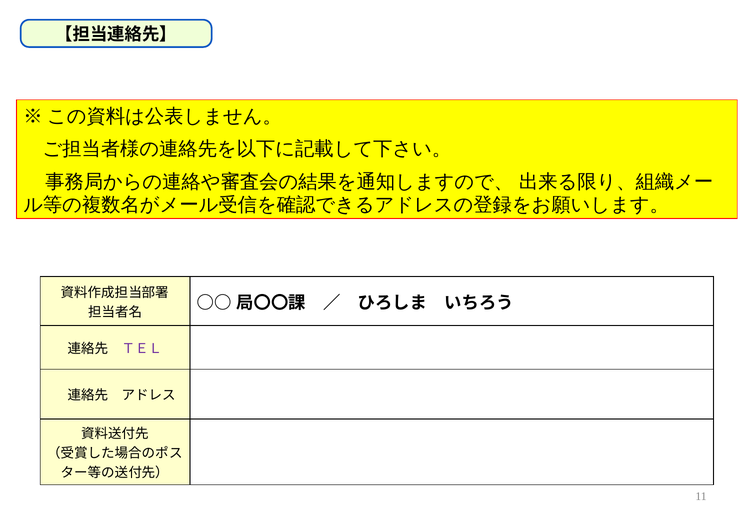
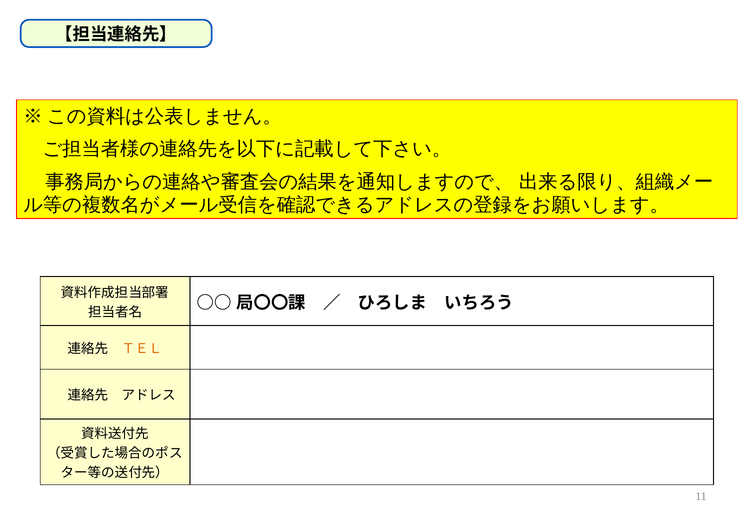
ＴＥＬ colour: purple -> orange
